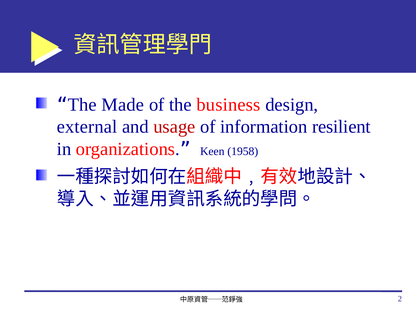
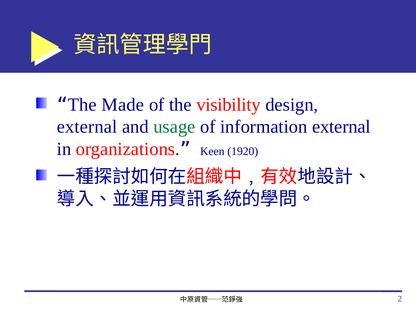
business: business -> visibility
usage colour: red -> green
information resilient: resilient -> external
1958: 1958 -> 1920
